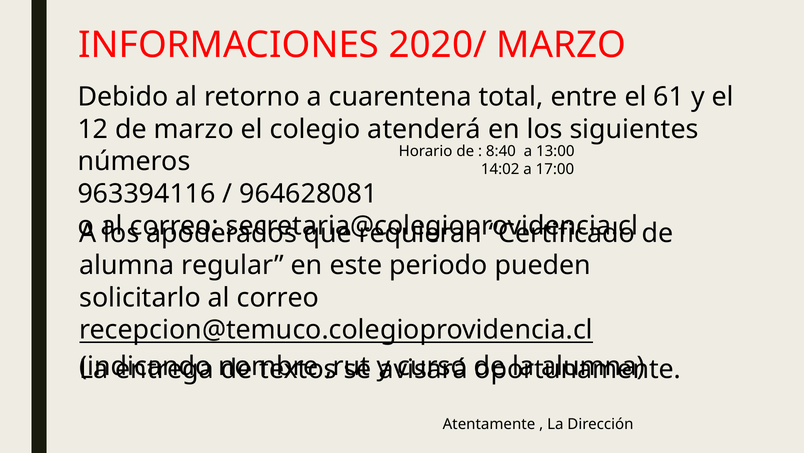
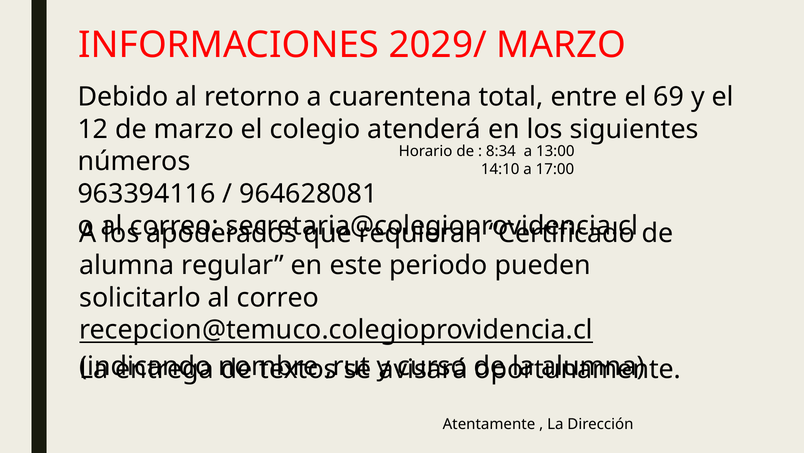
2020/: 2020/ -> 2029/
61: 61 -> 69
8:40: 8:40 -> 8:34
14:02: 14:02 -> 14:10
